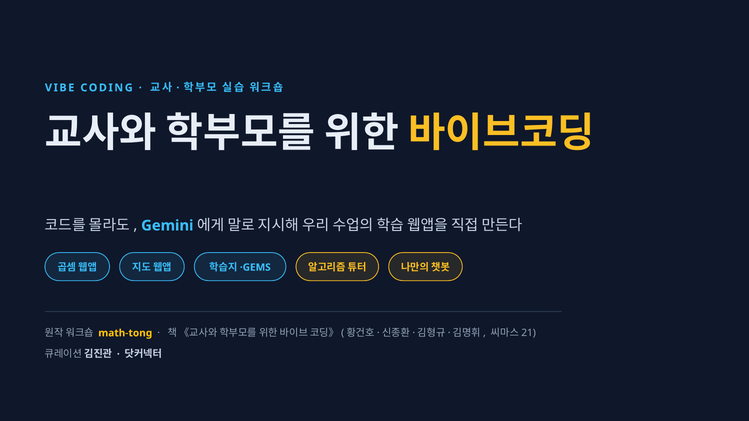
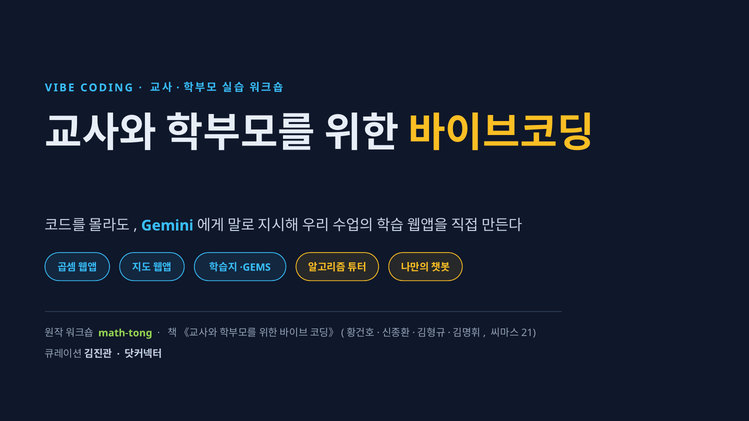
math-tong colour: yellow -> light green
